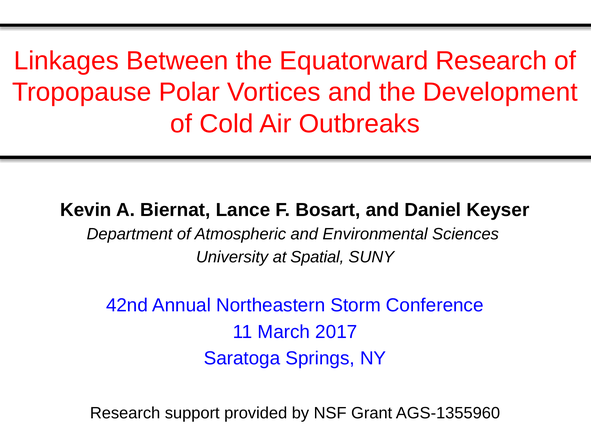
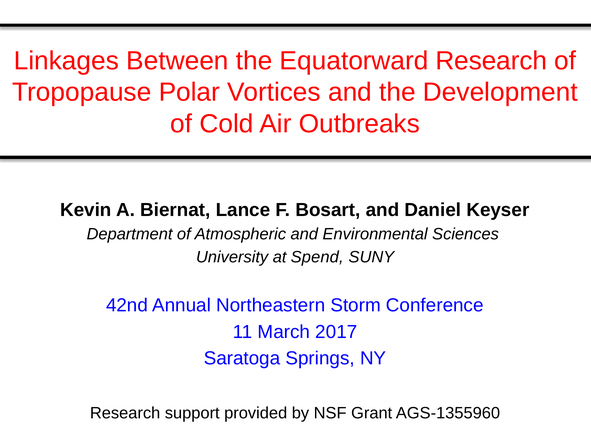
Spatial: Spatial -> Spend
